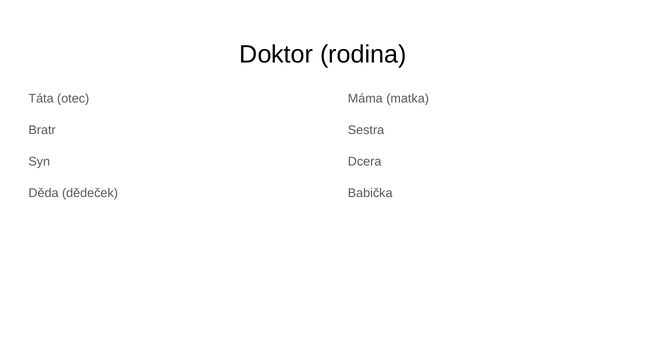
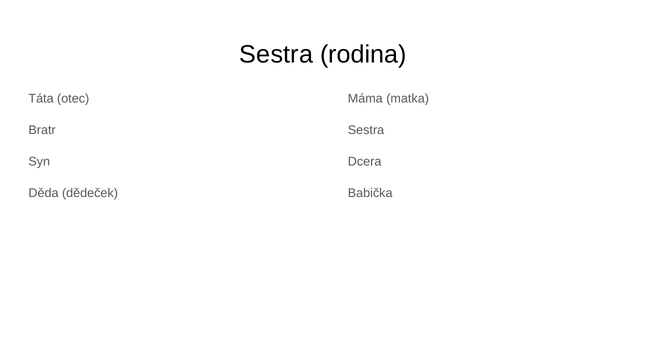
Doktor at (276, 55): Doktor -> Sestra
